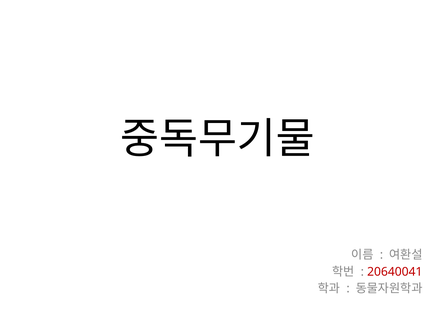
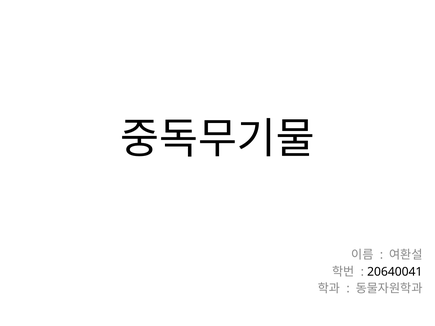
20640041 colour: red -> black
